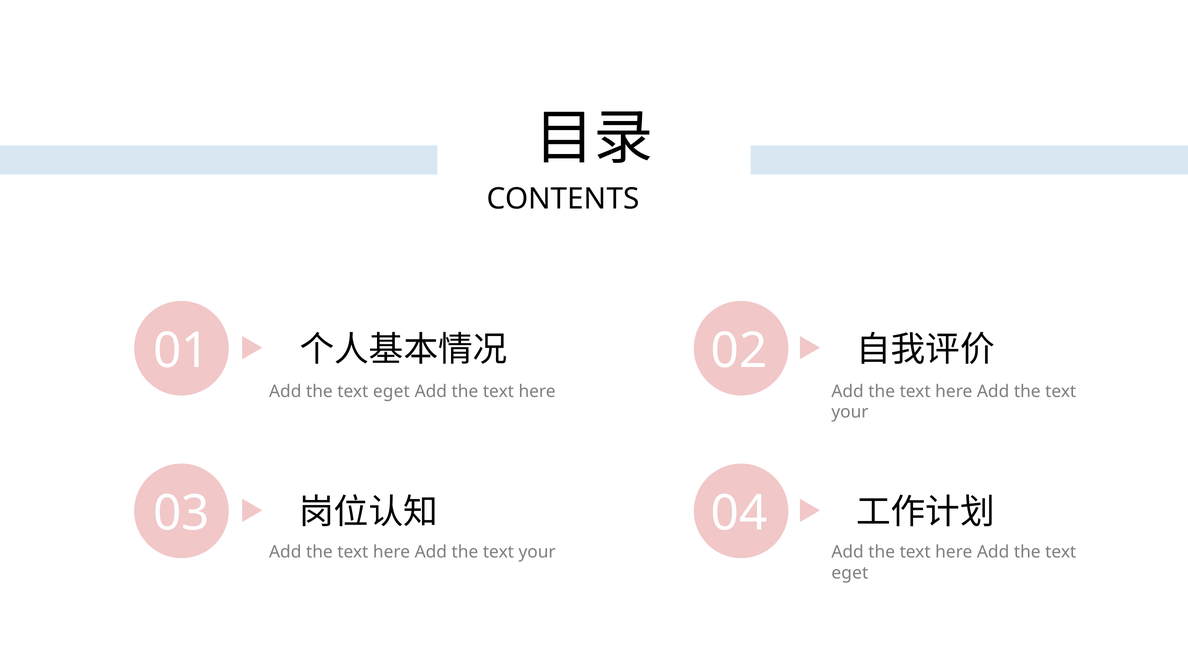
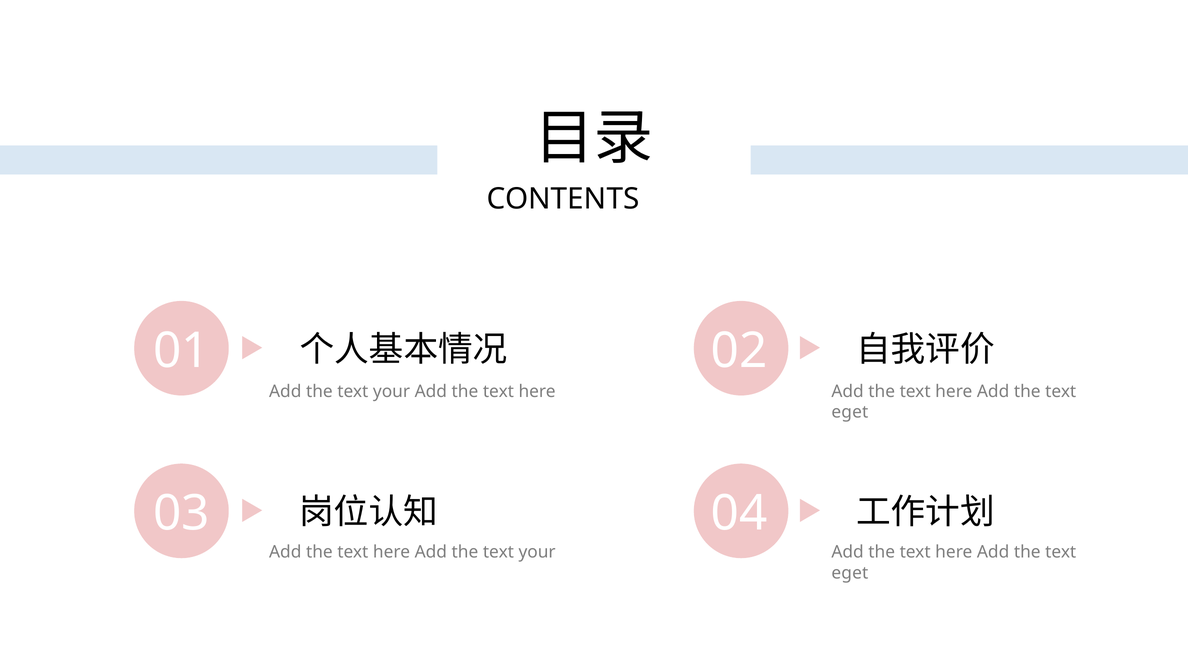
eget at (391, 392): eget -> your
your at (850, 412): your -> eget
